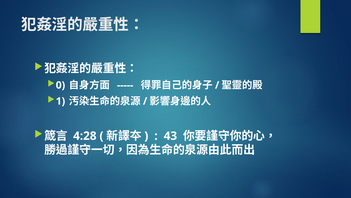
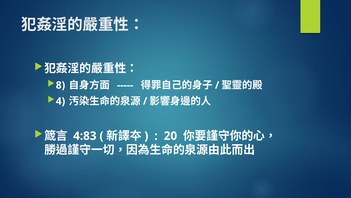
0: 0 -> 8
1: 1 -> 4
4:28: 4:28 -> 4:83
43: 43 -> 20
